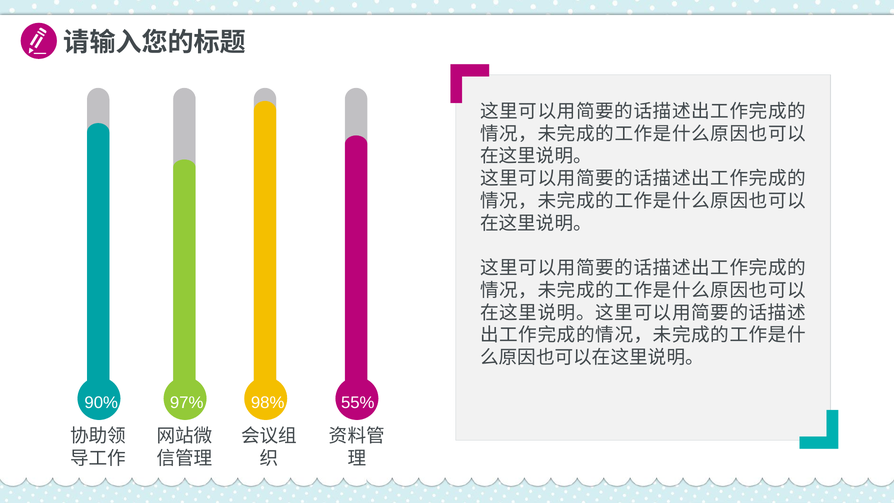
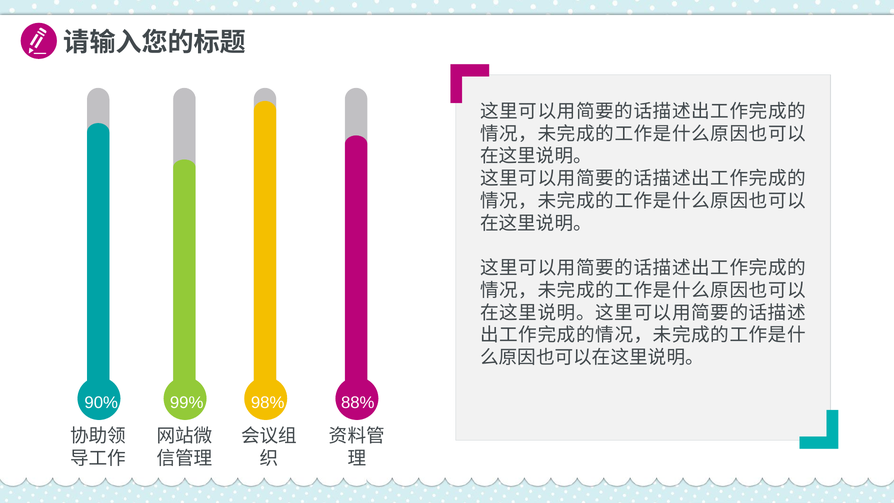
97%: 97% -> 99%
55%: 55% -> 88%
